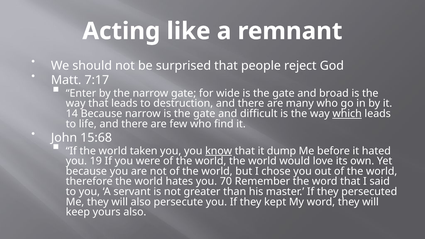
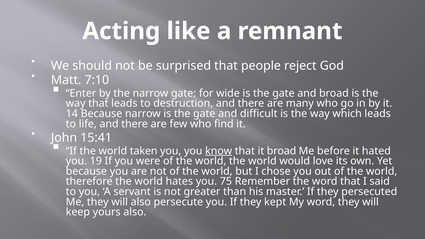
7:17: 7:17 -> 7:10
which underline: present -> none
15:68: 15:68 -> 15:41
it dump: dump -> broad
70: 70 -> 75
